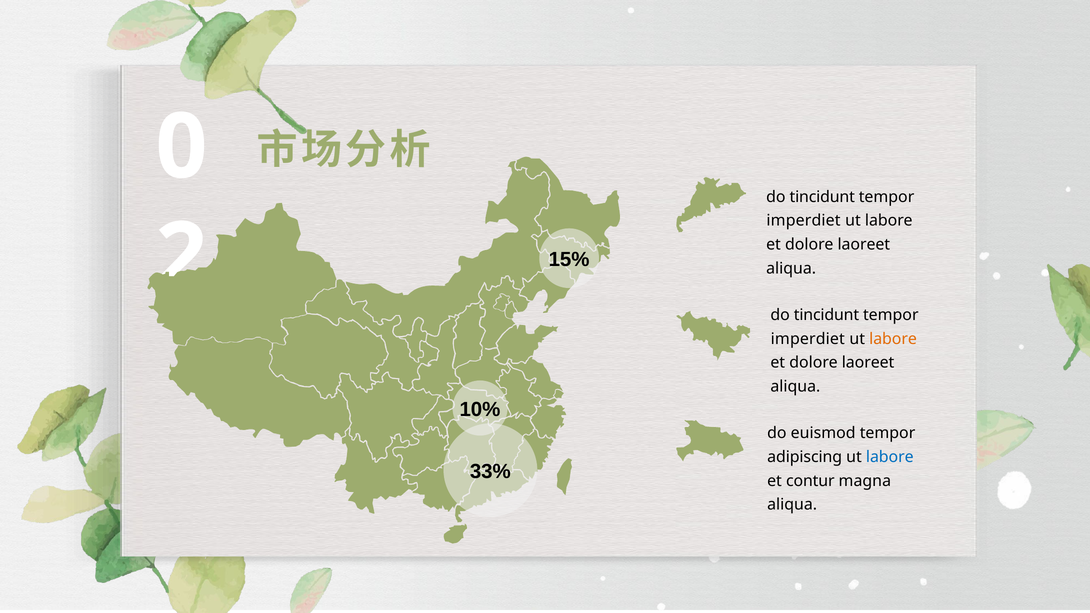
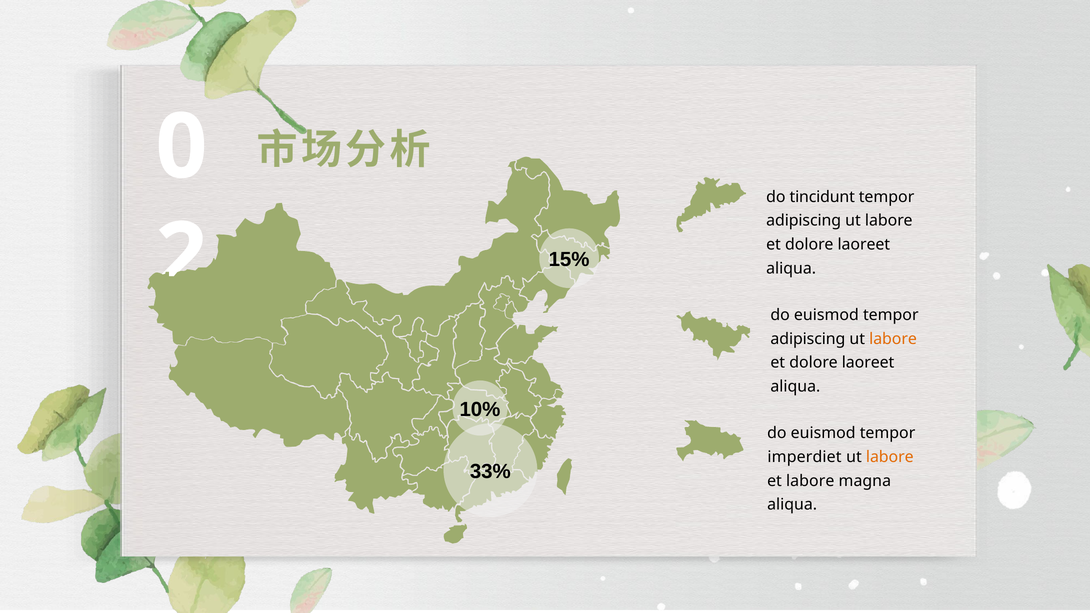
imperdiet at (804, 221): imperdiet -> adipiscing
tincidunt at (826, 315): tincidunt -> euismod
imperdiet at (808, 339): imperdiet -> adipiscing
adipiscing: adipiscing -> imperdiet
labore at (890, 457) colour: blue -> orange
et contur: contur -> labore
